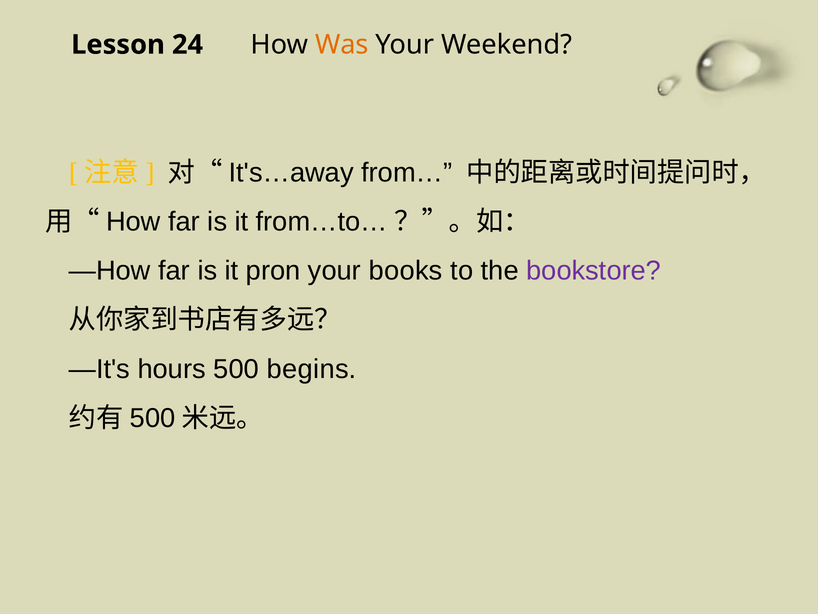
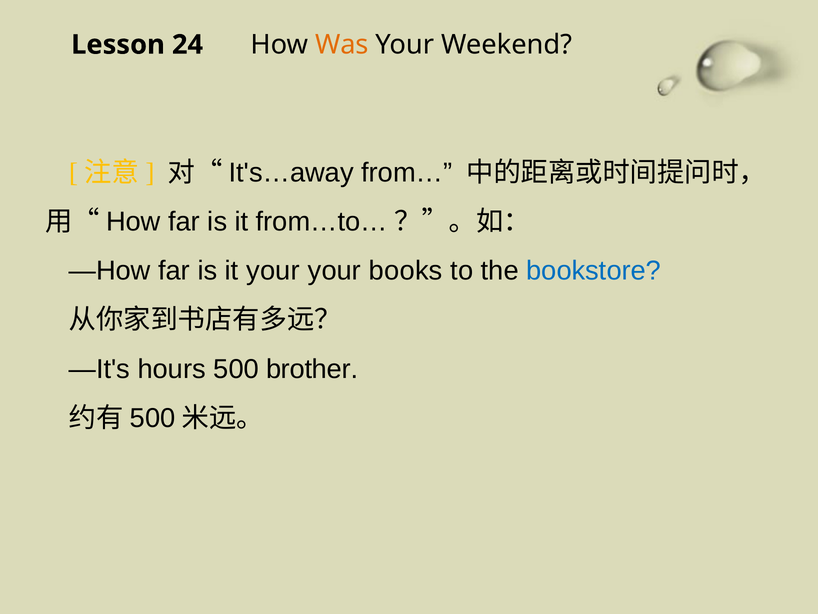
it pron: pron -> your
bookstore colour: purple -> blue
begins: begins -> brother
